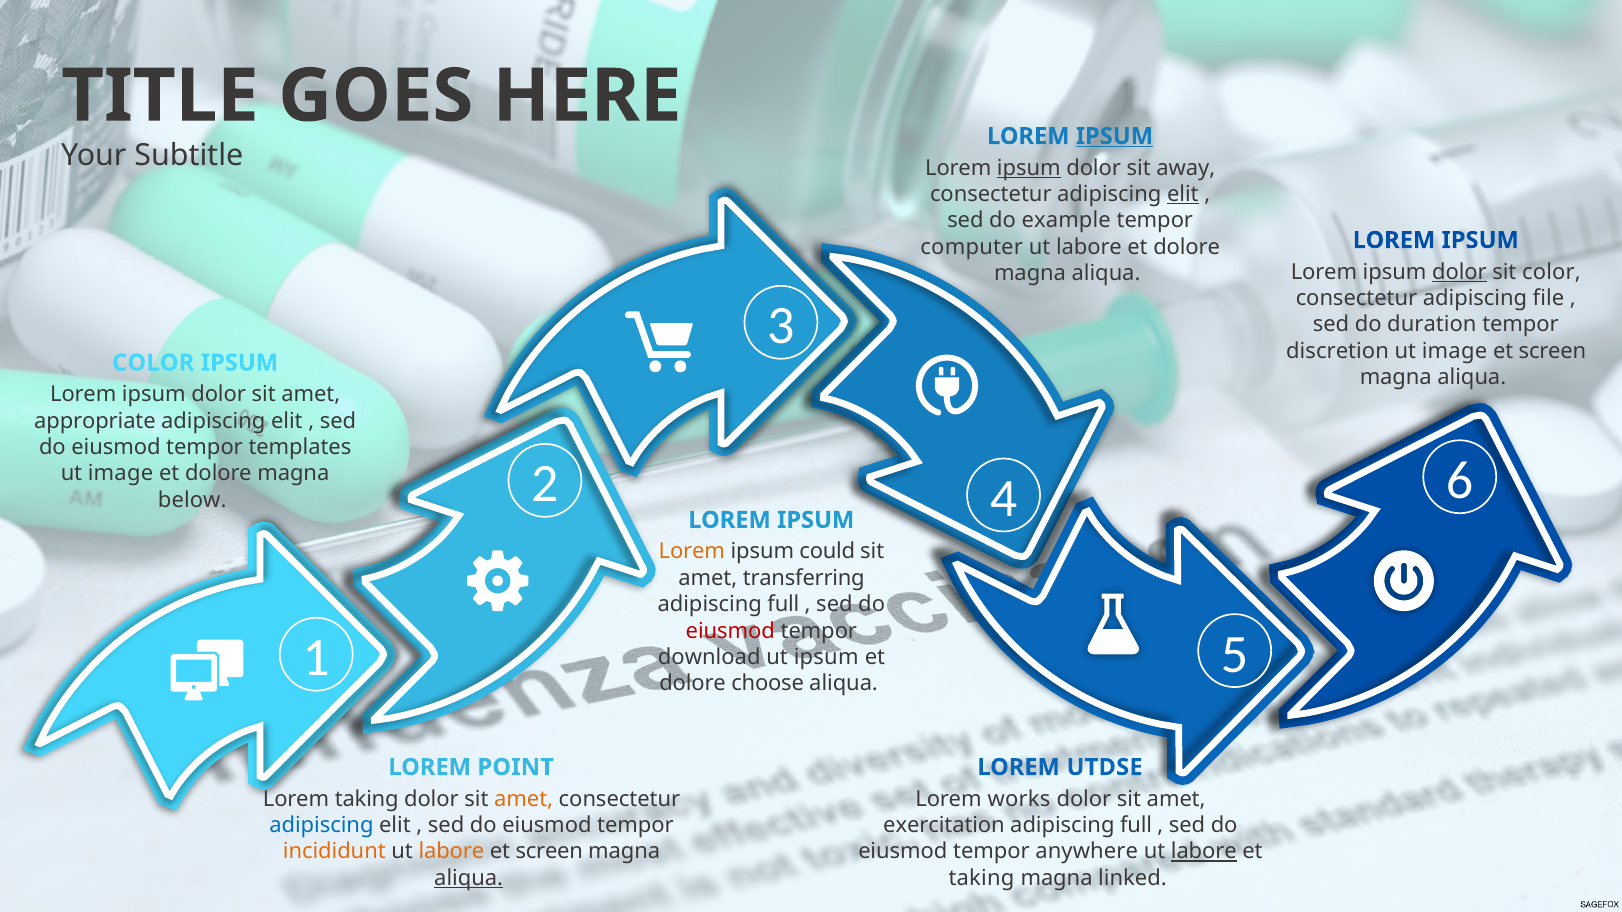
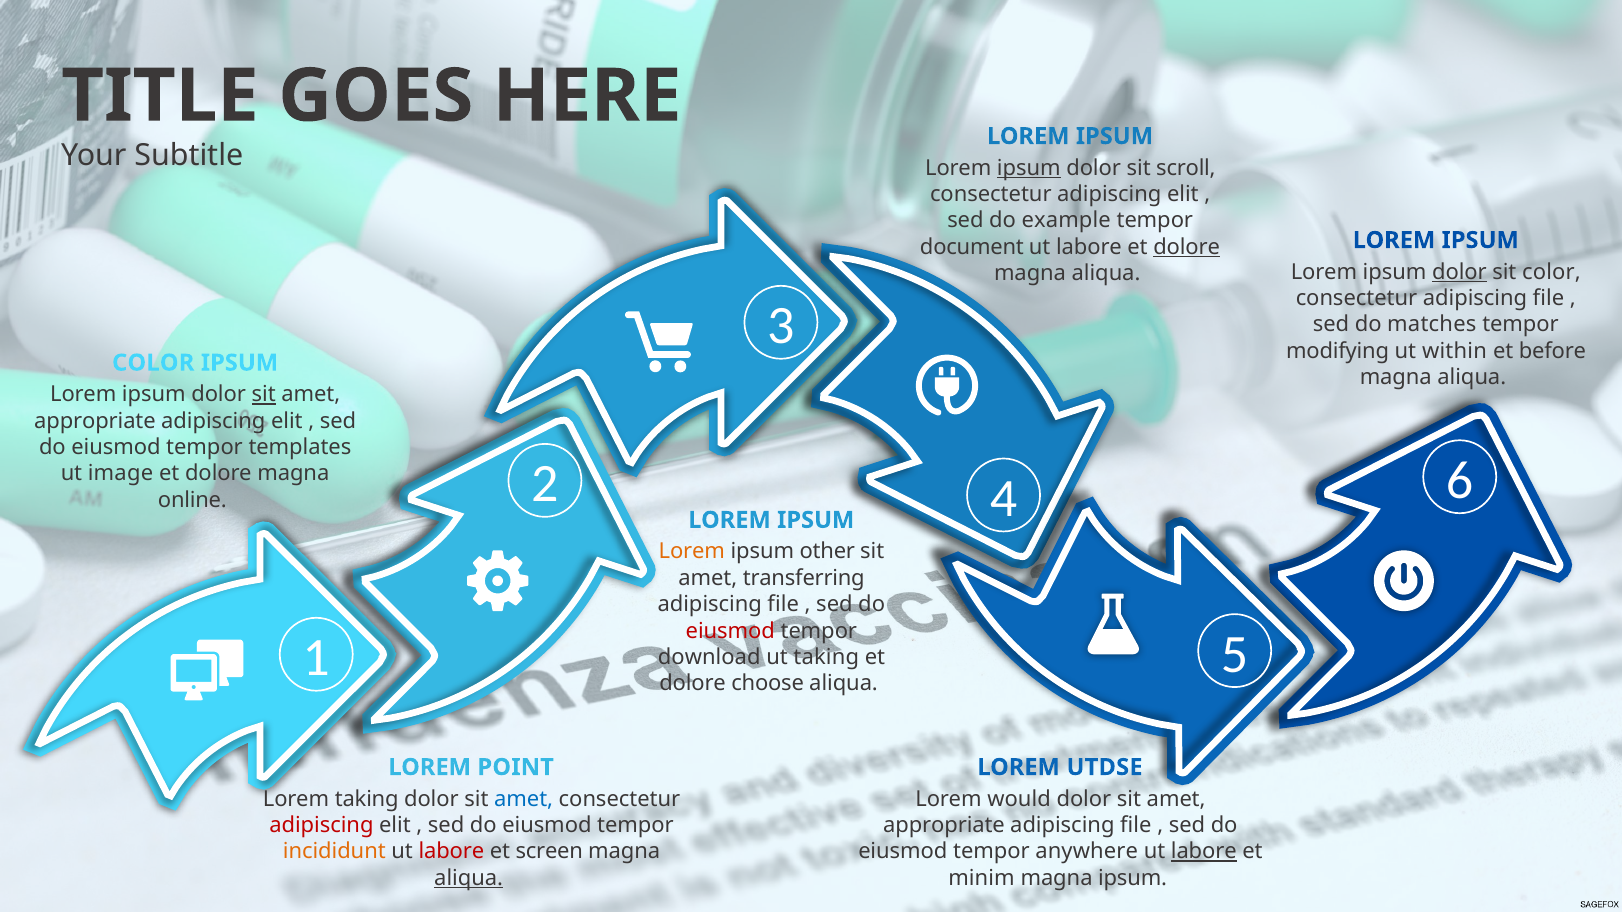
IPSUM at (1114, 136) underline: present -> none
away: away -> scroll
elit at (1183, 194) underline: present -> none
computer: computer -> document
dolore at (1187, 247) underline: none -> present
duration: duration -> matches
discretion: discretion -> modifying
image at (1454, 351): image -> within
screen at (1552, 351): screen -> before
sit at (264, 395) underline: none -> present
below: below -> online
could: could -> other
full at (783, 605): full -> file
ut ipsum: ipsum -> taking
amet at (524, 799) colour: orange -> blue
works: works -> would
adipiscing at (321, 826) colour: blue -> red
exercitation at (944, 826): exercitation -> appropriate
full at (1136, 826): full -> file
labore at (451, 852) colour: orange -> red
taking at (981, 878): taking -> minim
magna linked: linked -> ipsum
